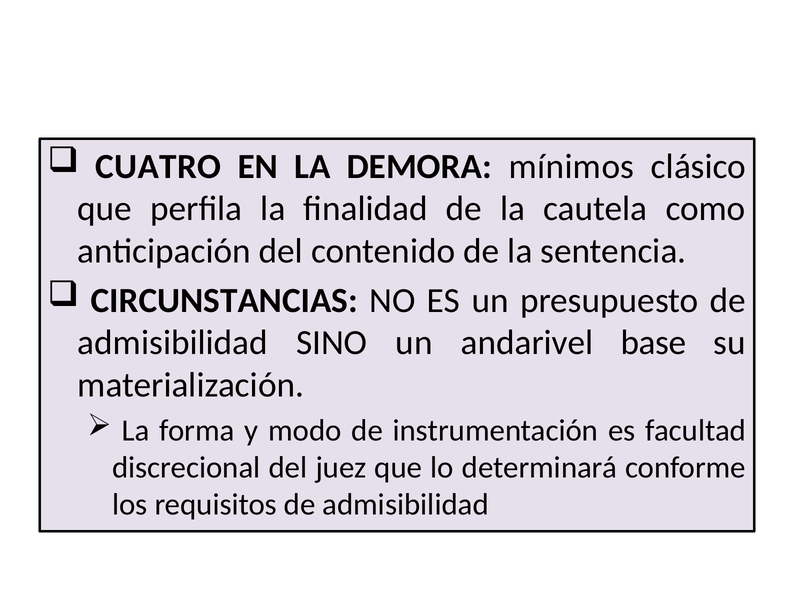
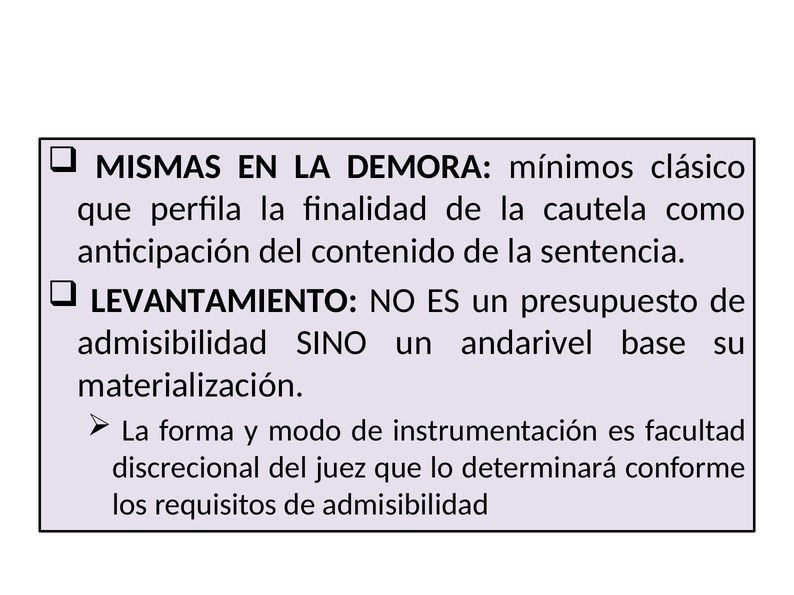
CUATRO: CUATRO -> MISMAS
CIRCUNSTANCIAS: CIRCUNSTANCIAS -> LEVANTAMIENTO
